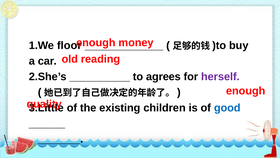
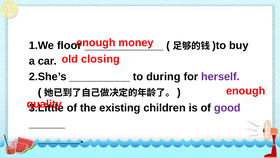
reading: reading -> closing
agrees: agrees -> during
good colour: blue -> purple
